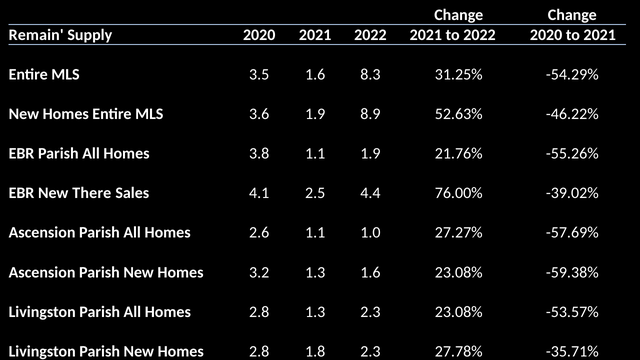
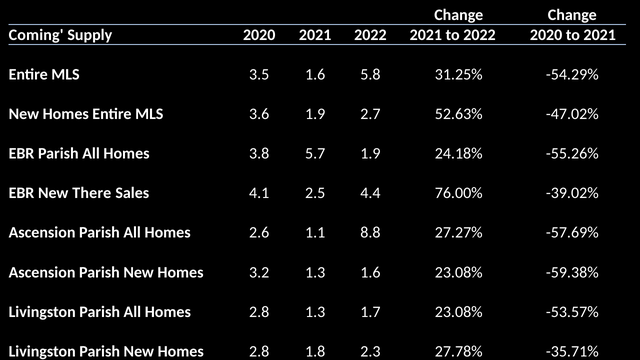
Remain: Remain -> Coming
8.3: 8.3 -> 5.8
8.9: 8.9 -> 2.7
-46.22%: -46.22% -> -47.02%
3.8 1.1: 1.1 -> 5.7
21.76%: 21.76% -> 24.18%
1.0: 1.0 -> 8.8
1.3 2.3: 2.3 -> 1.7
